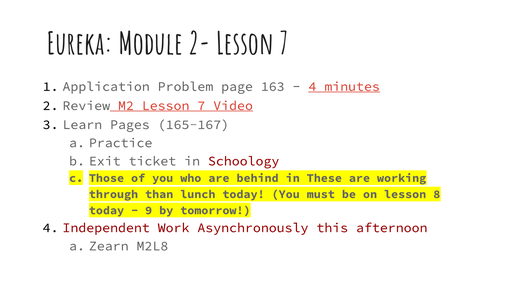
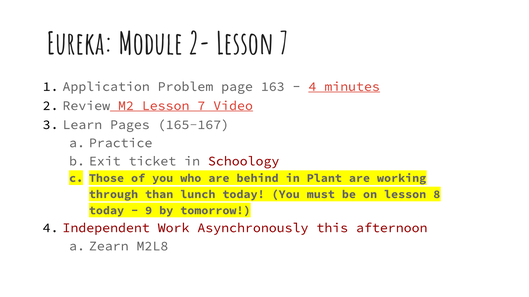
These: These -> Plant
